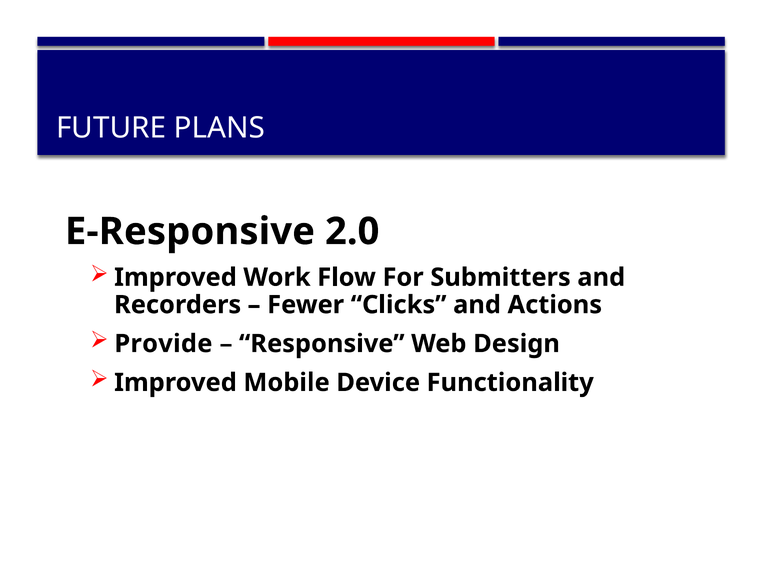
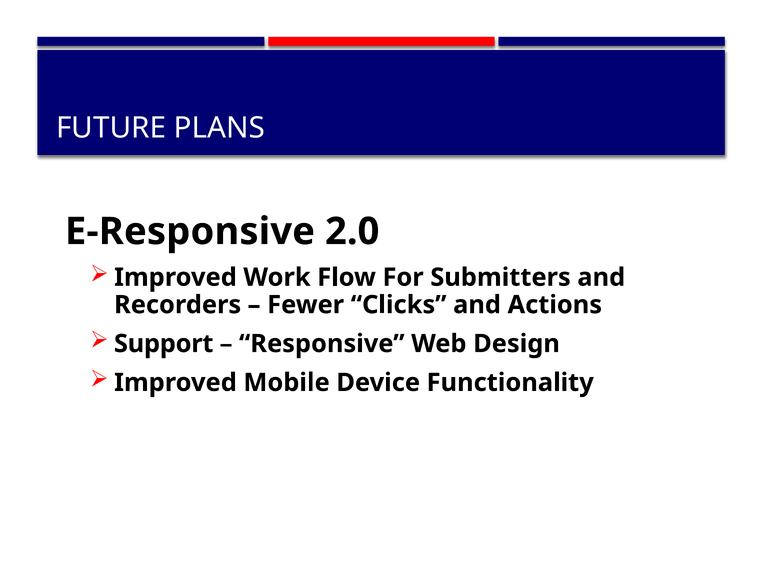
Provide: Provide -> Support
